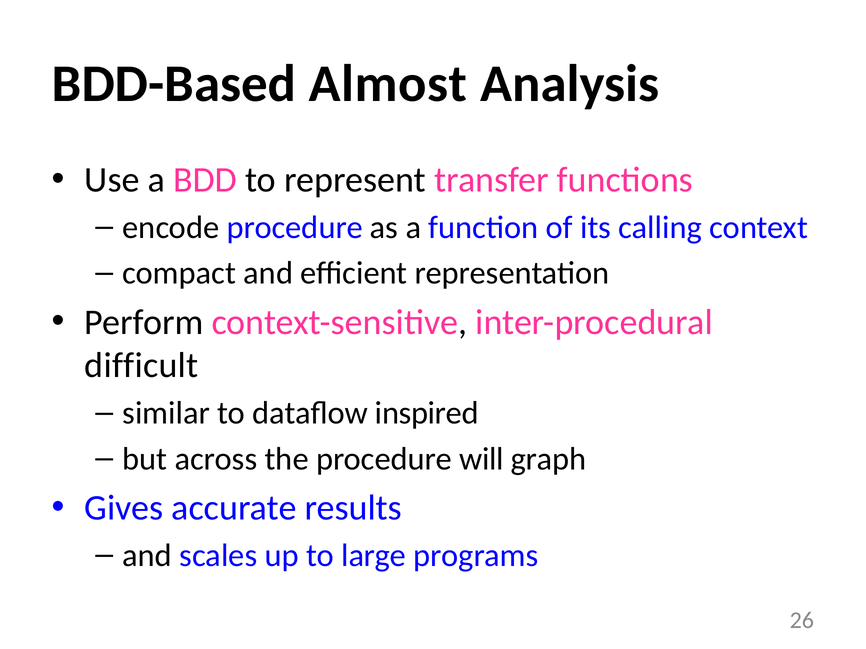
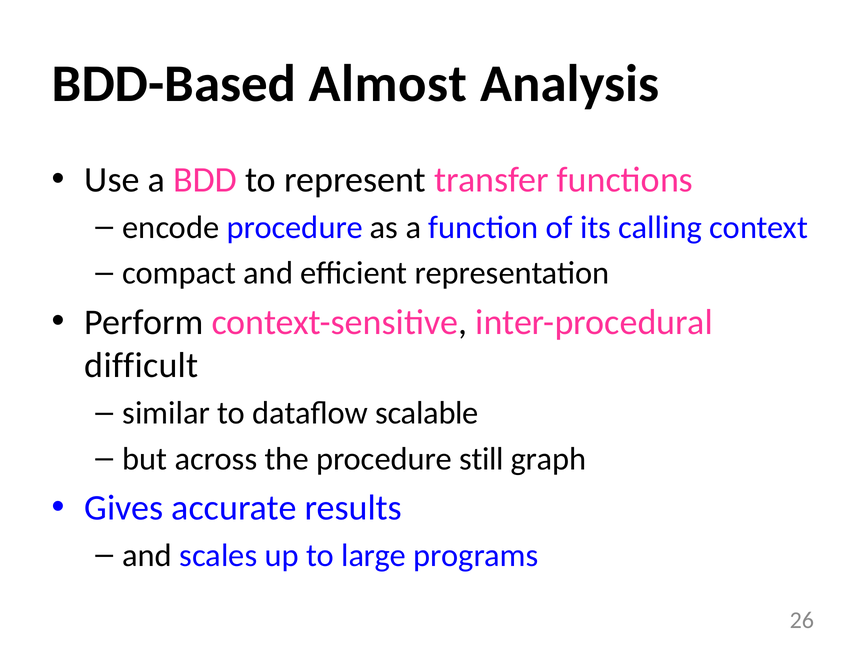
inspired: inspired -> scalable
will: will -> still
